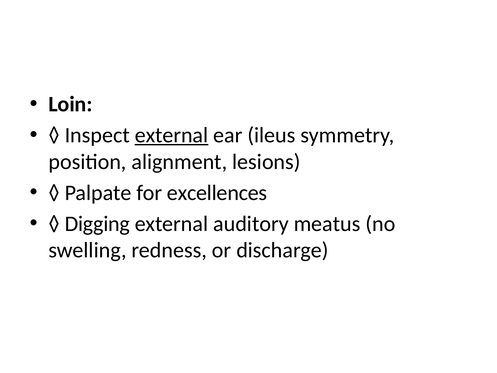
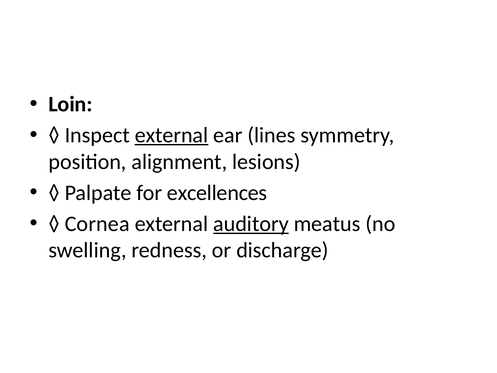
ileus: ileus -> lines
Digging: Digging -> Cornea
auditory underline: none -> present
